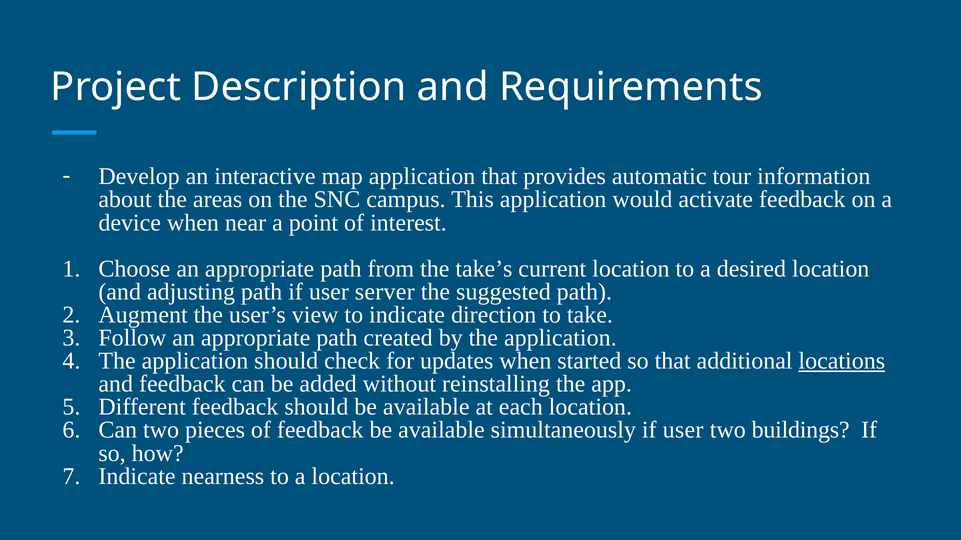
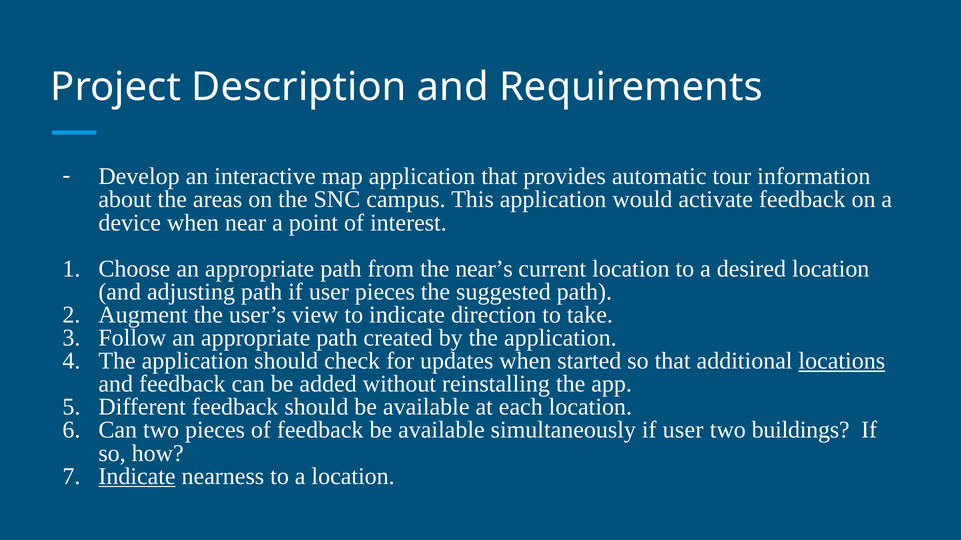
take’s: take’s -> near’s
user server: server -> pieces
Indicate at (137, 477) underline: none -> present
